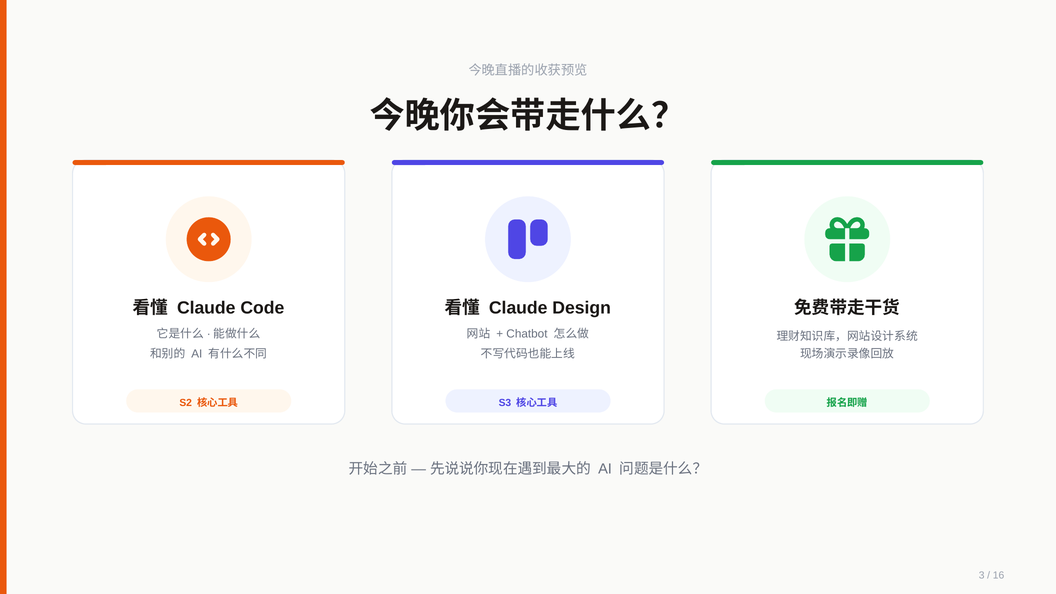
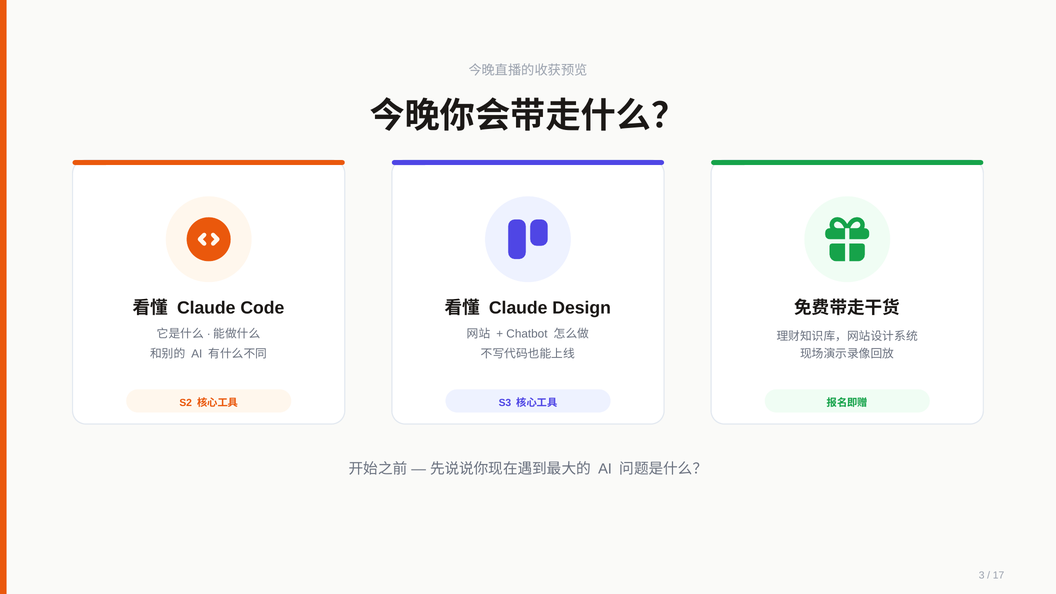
16: 16 -> 17
